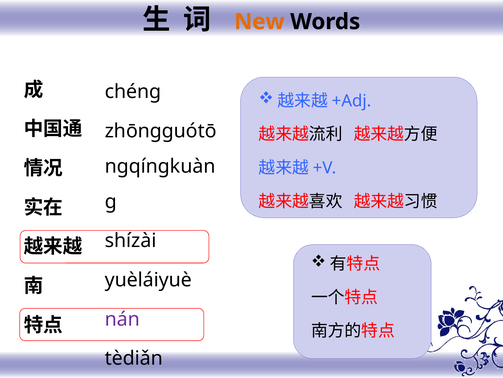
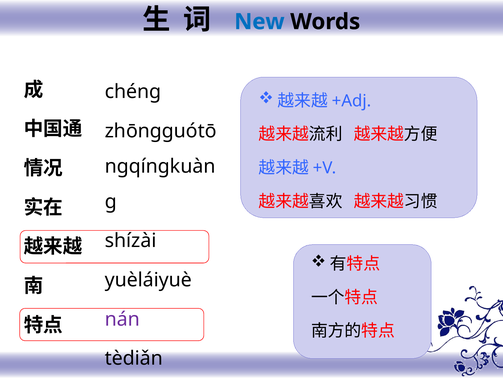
New colour: orange -> blue
